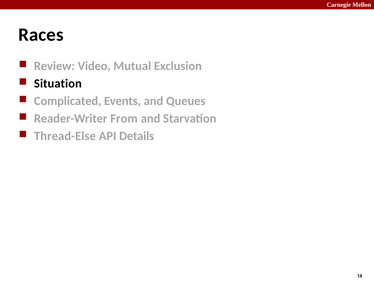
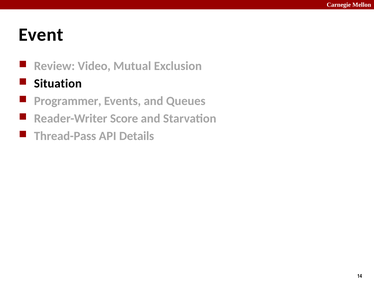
Races: Races -> Event
Complicated: Complicated -> Programmer
From: From -> Score
Thread-Else: Thread-Else -> Thread-Pass
